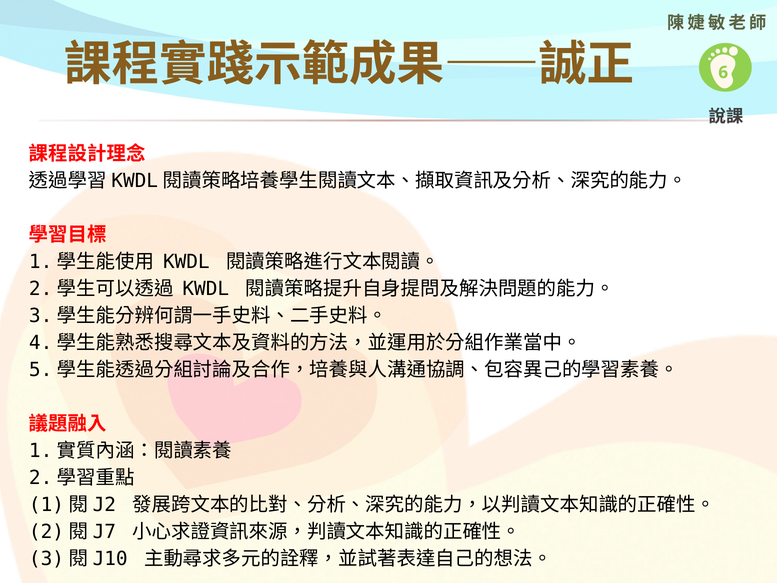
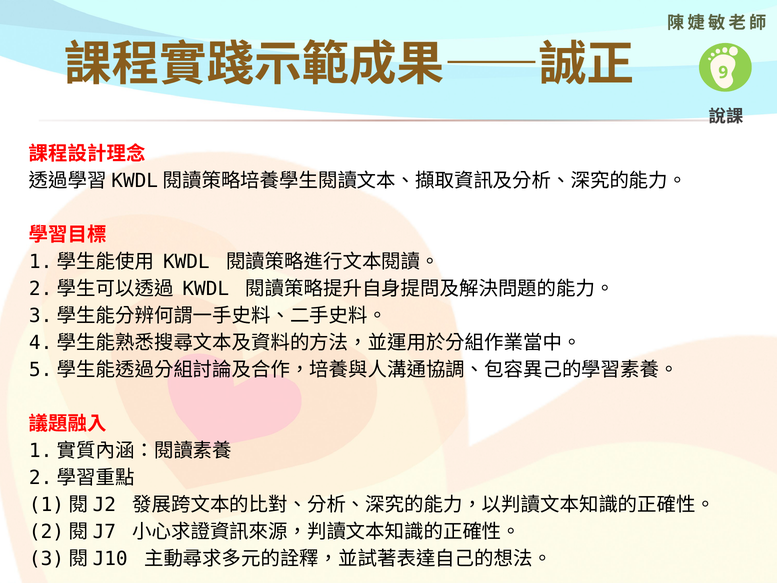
6: 6 -> 9
